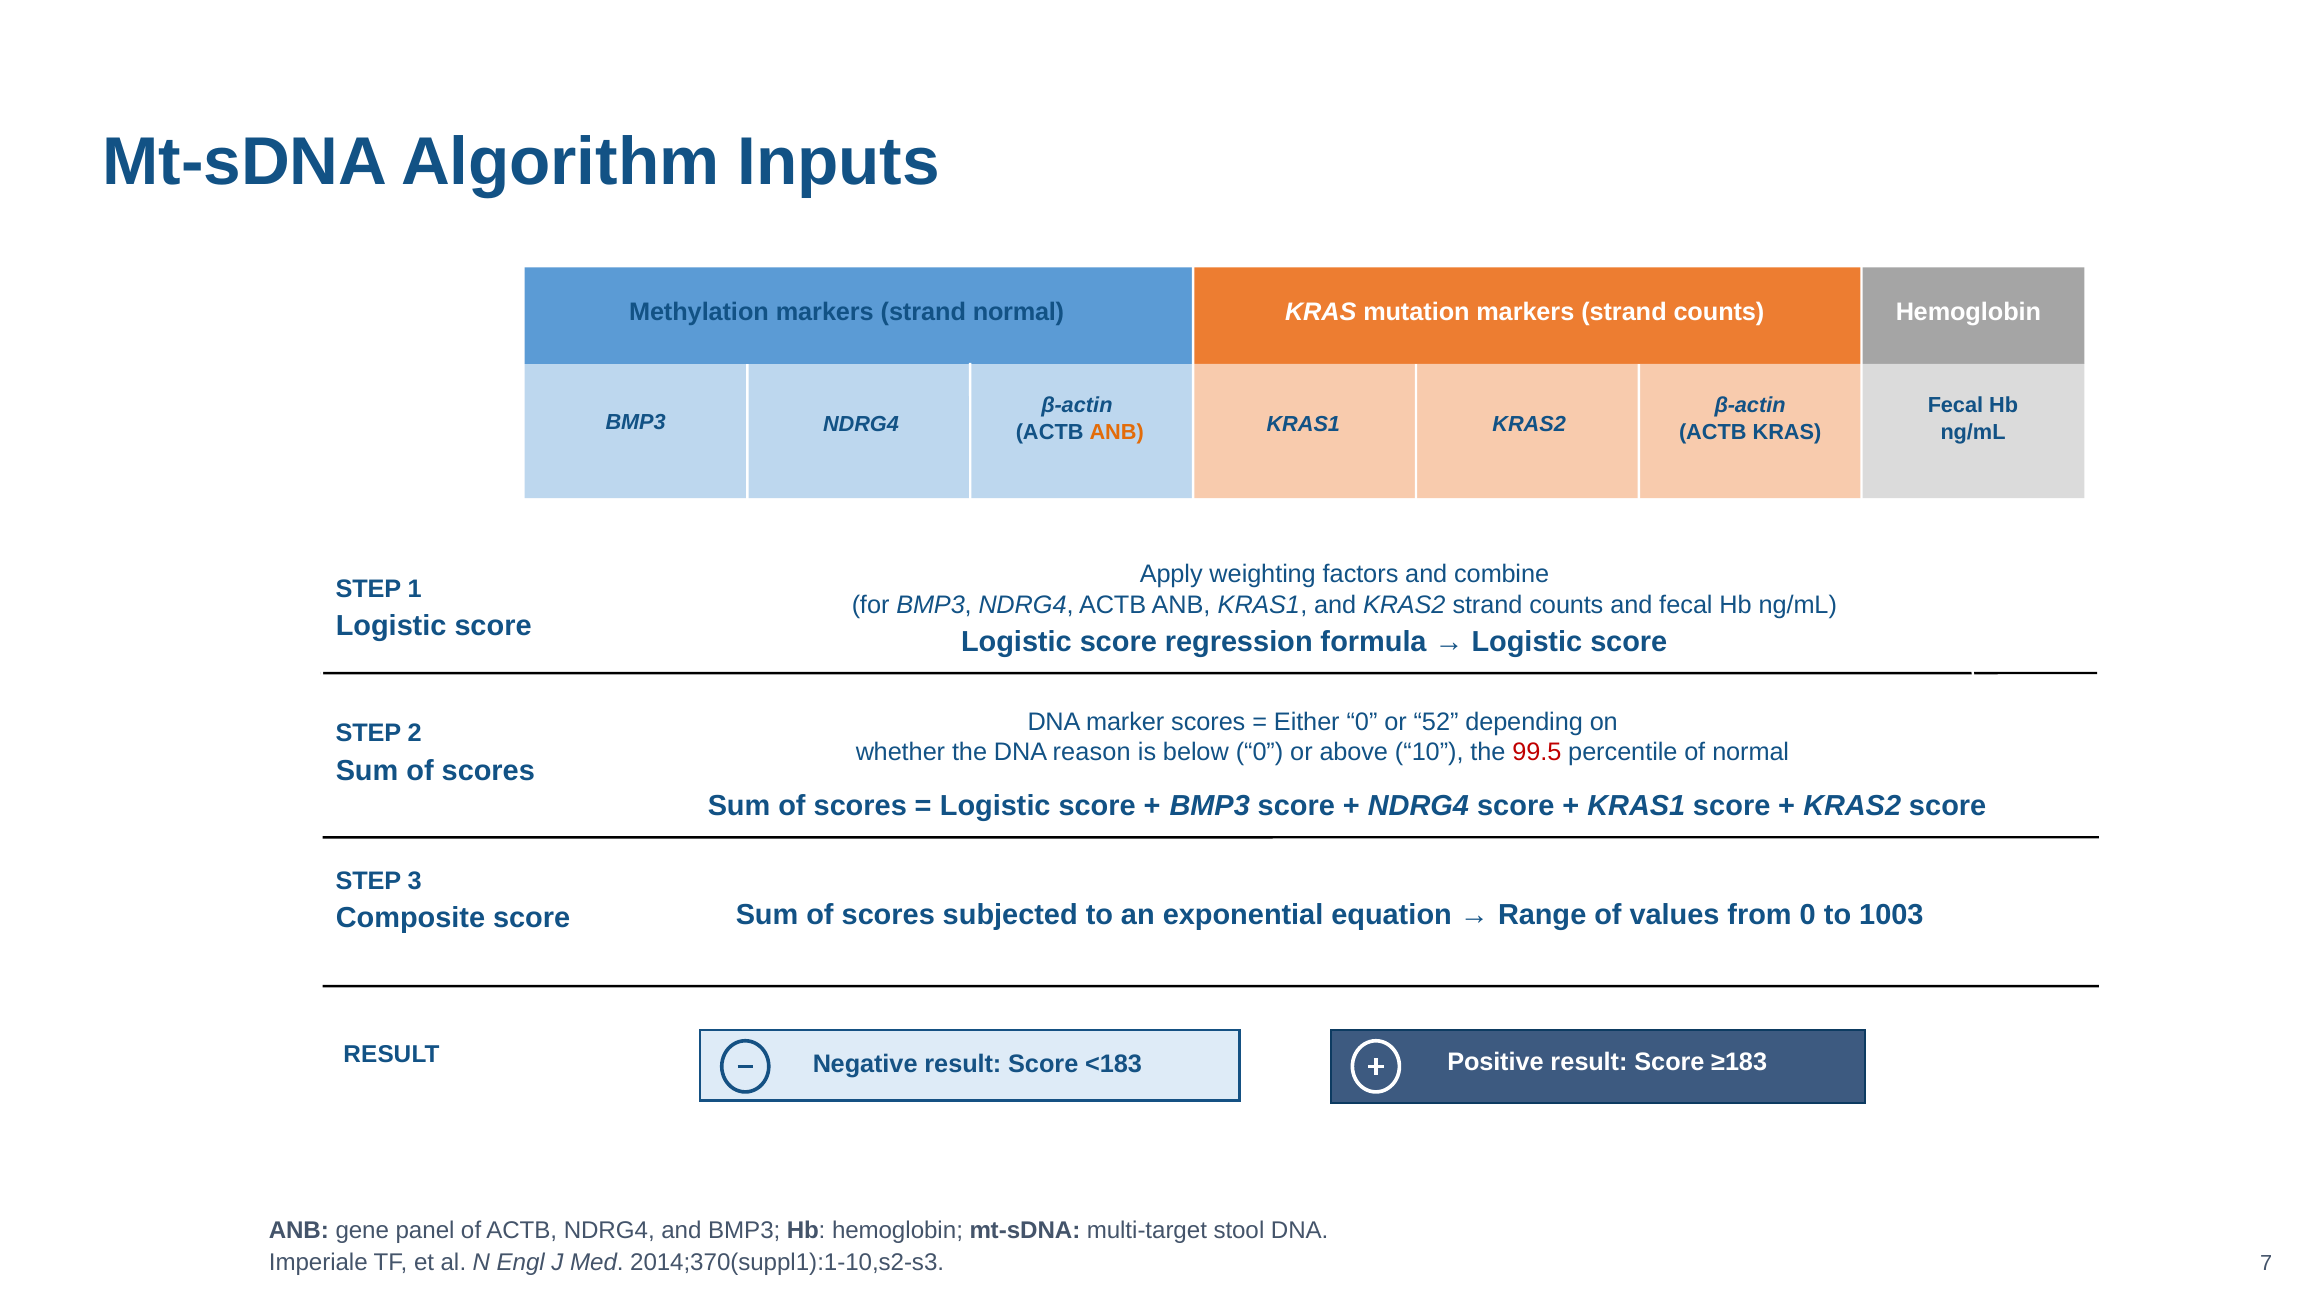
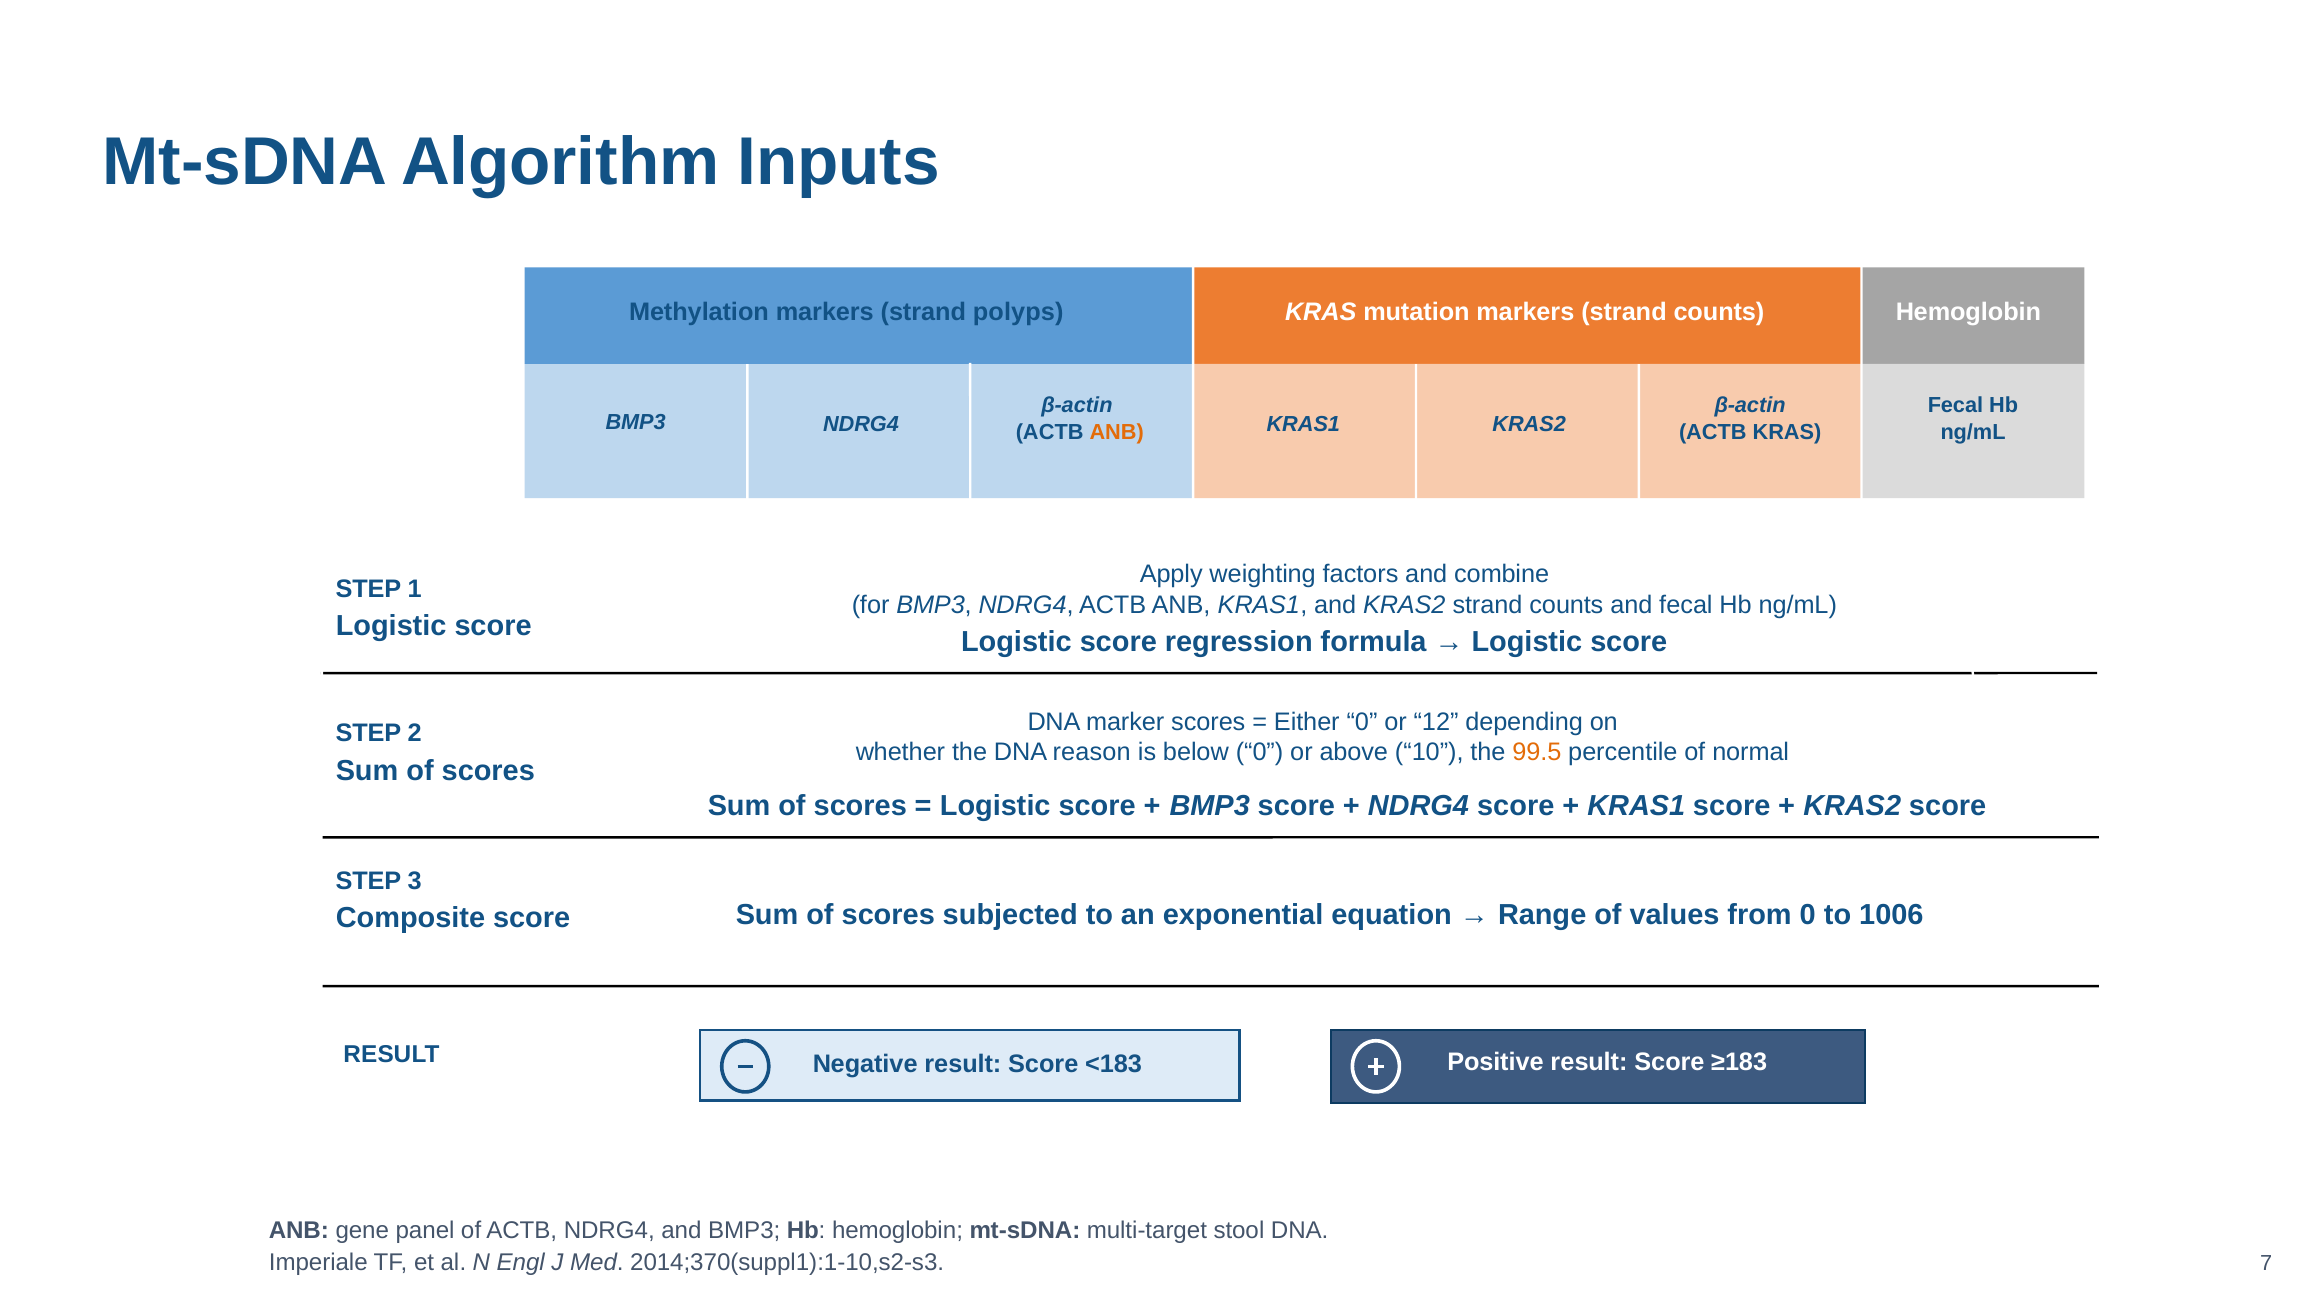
strand normal: normal -> polyps
52: 52 -> 12
99.5 colour: red -> orange
1003: 1003 -> 1006
